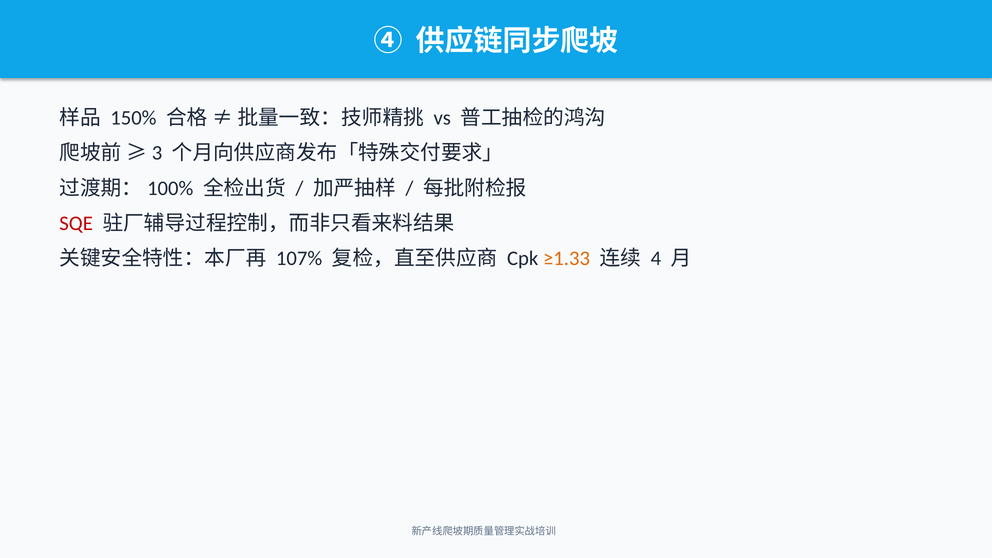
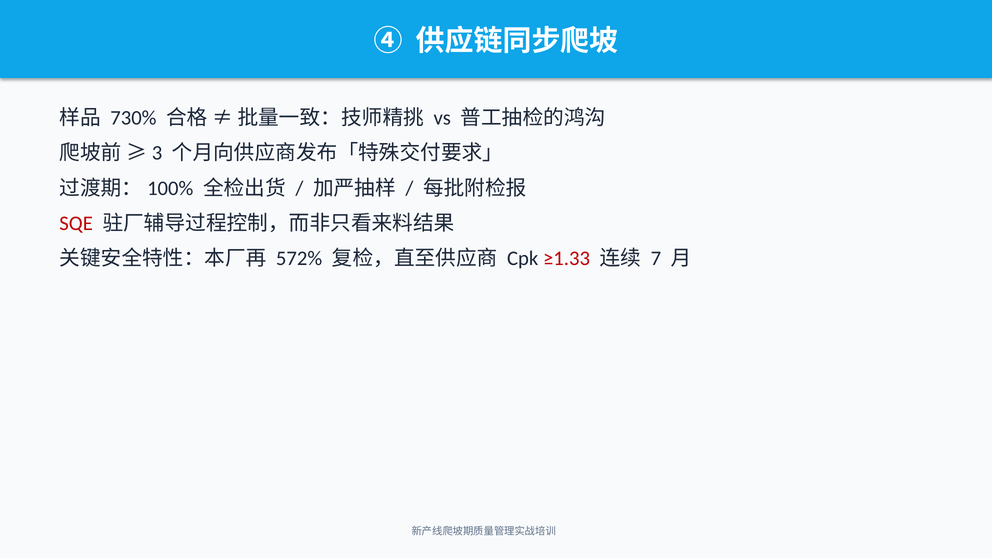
150%: 150% -> 730%
107%: 107% -> 572%
≥1.33 colour: orange -> red
4: 4 -> 7
